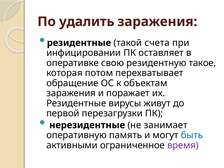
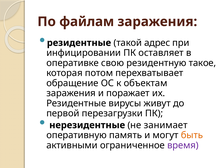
удалить: удалить -> файлам
счета: счета -> адрес
быть colour: blue -> orange
